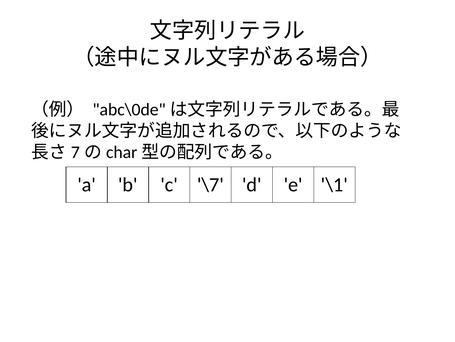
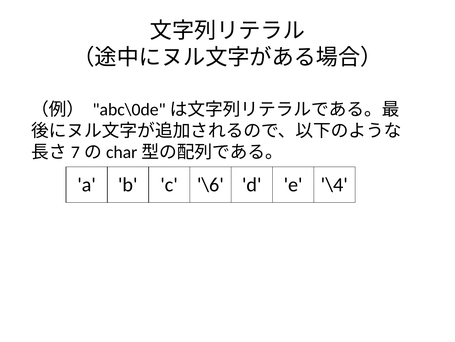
\7: \7 -> \6
\1: \1 -> \4
